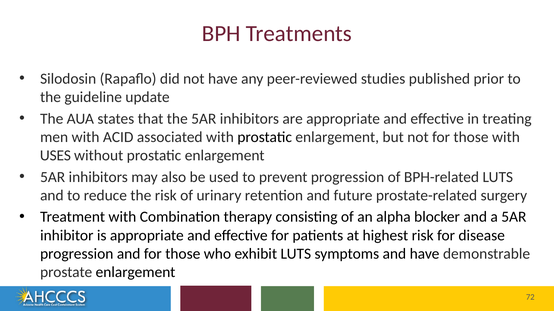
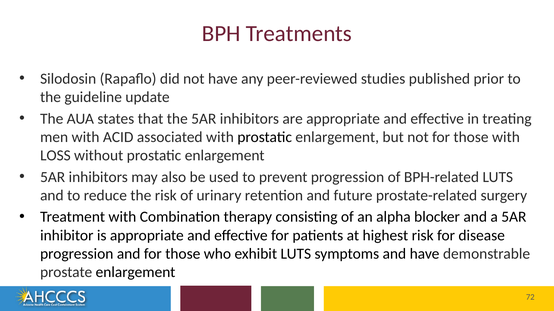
USES: USES -> LOSS
